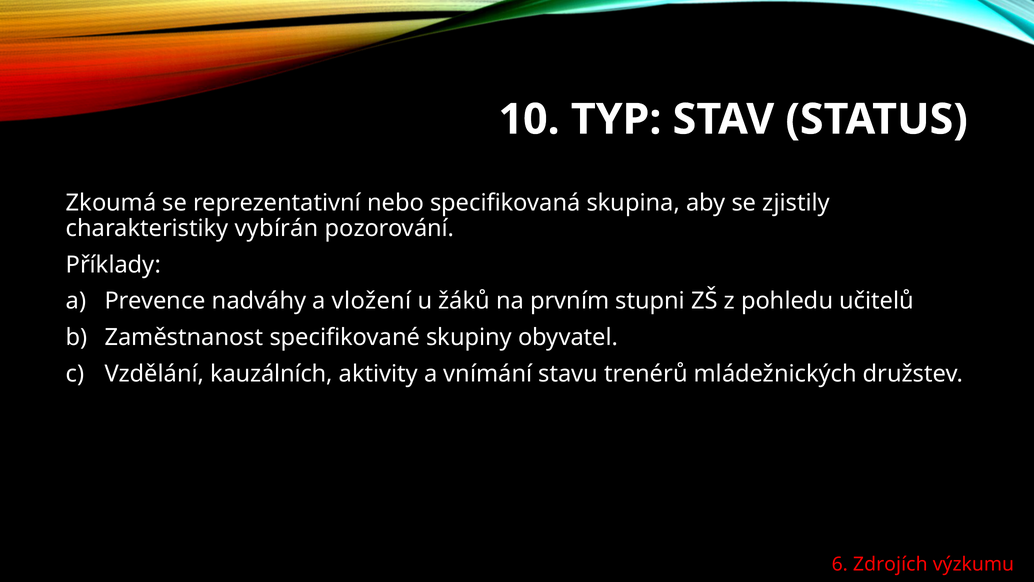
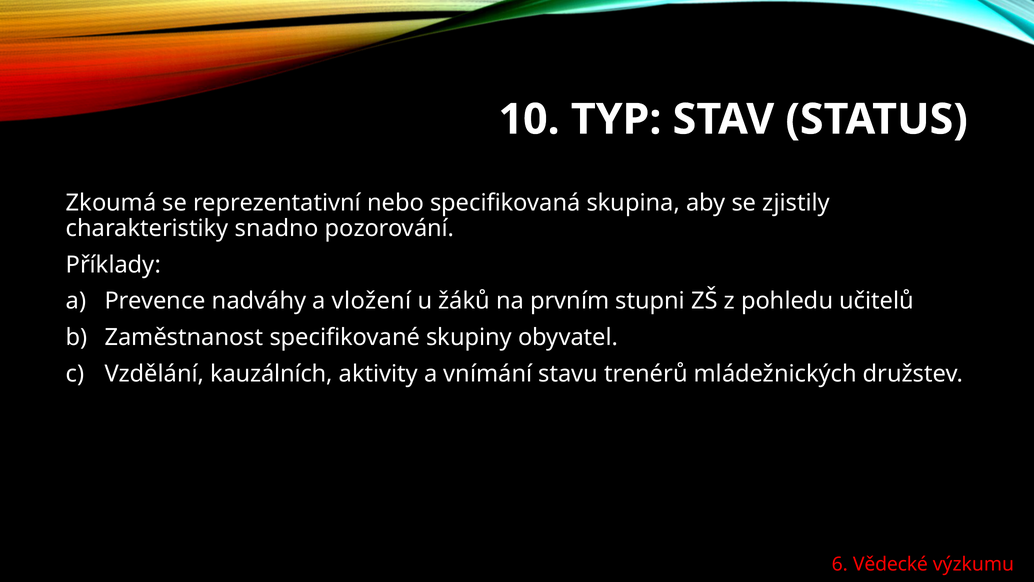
vybírán: vybírán -> snadno
Zdrojích: Zdrojích -> Vědecké
